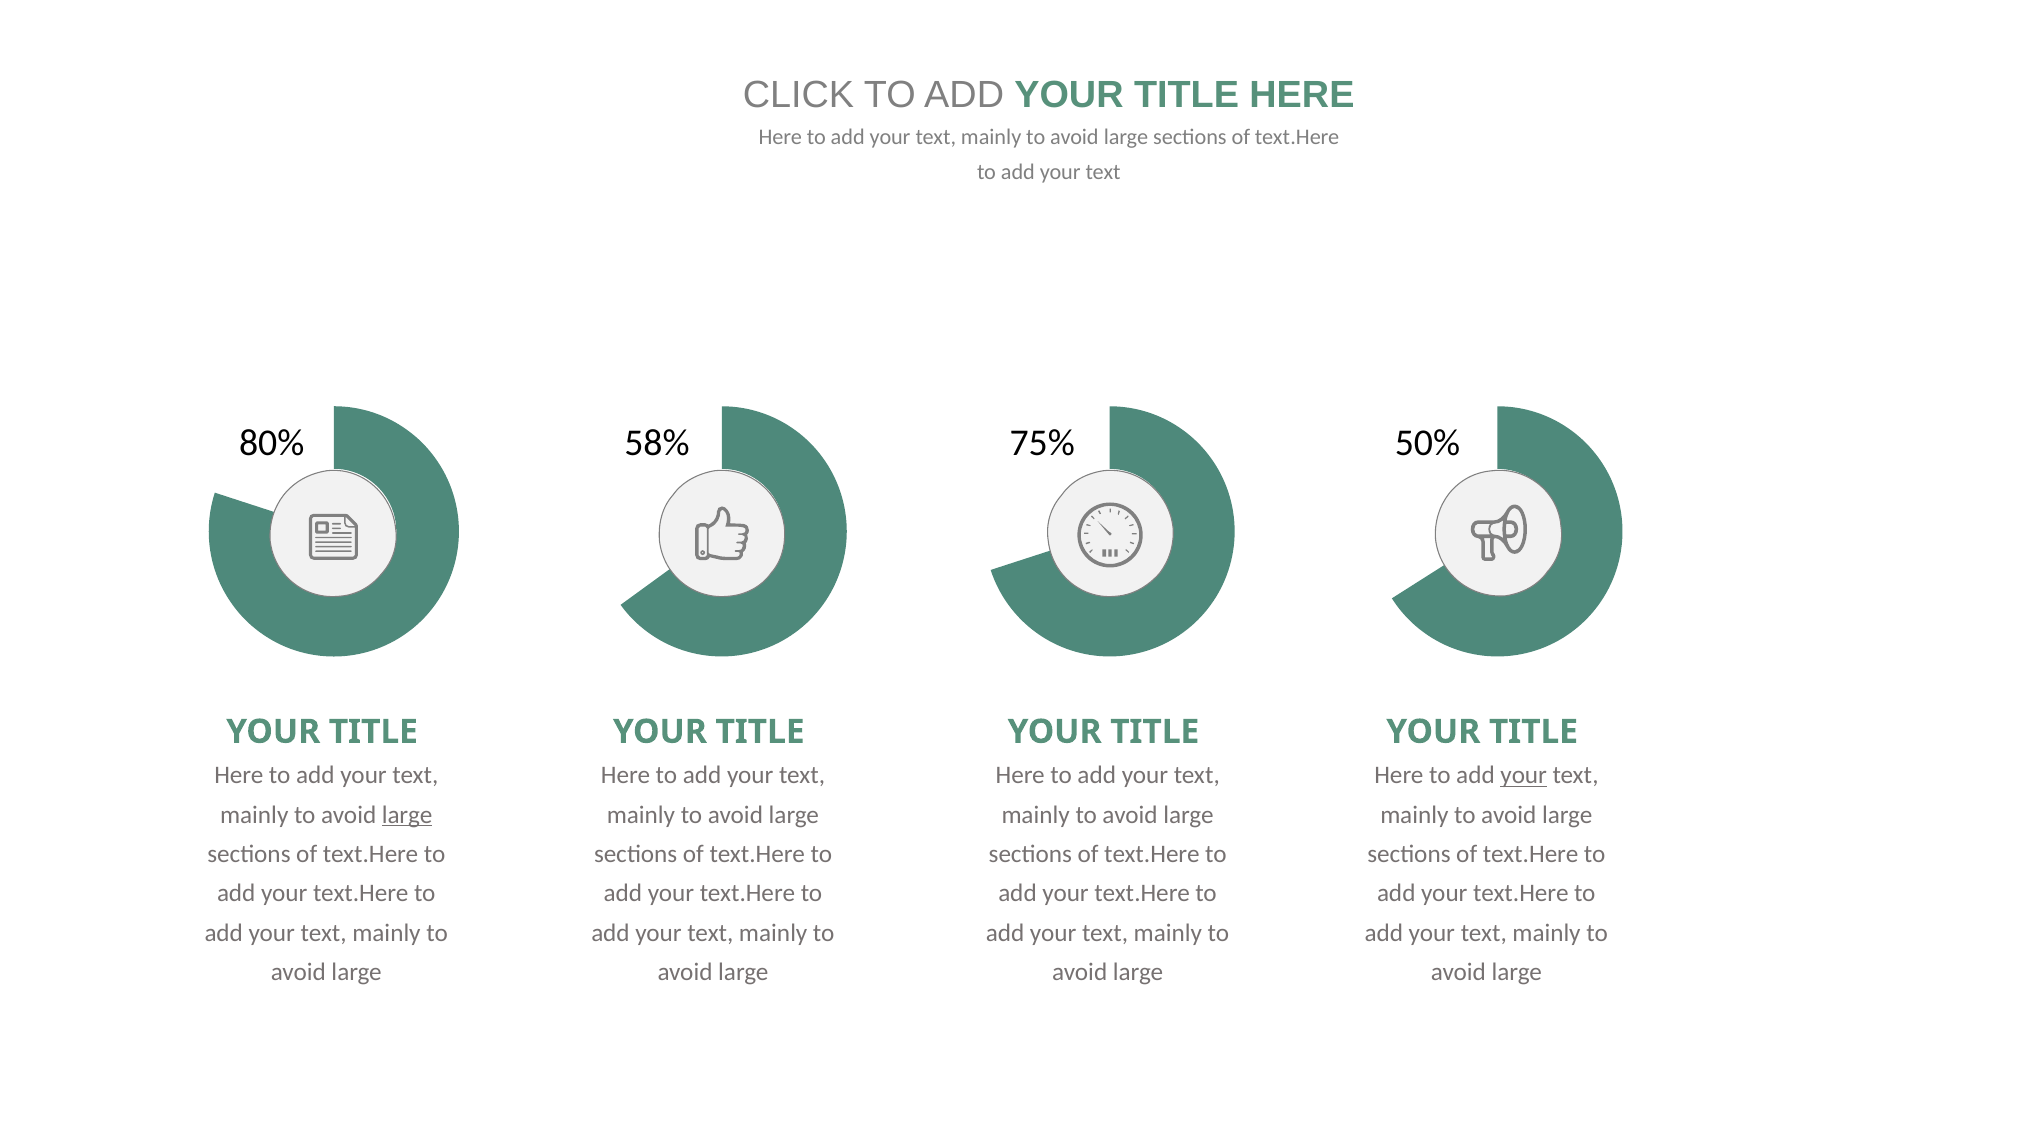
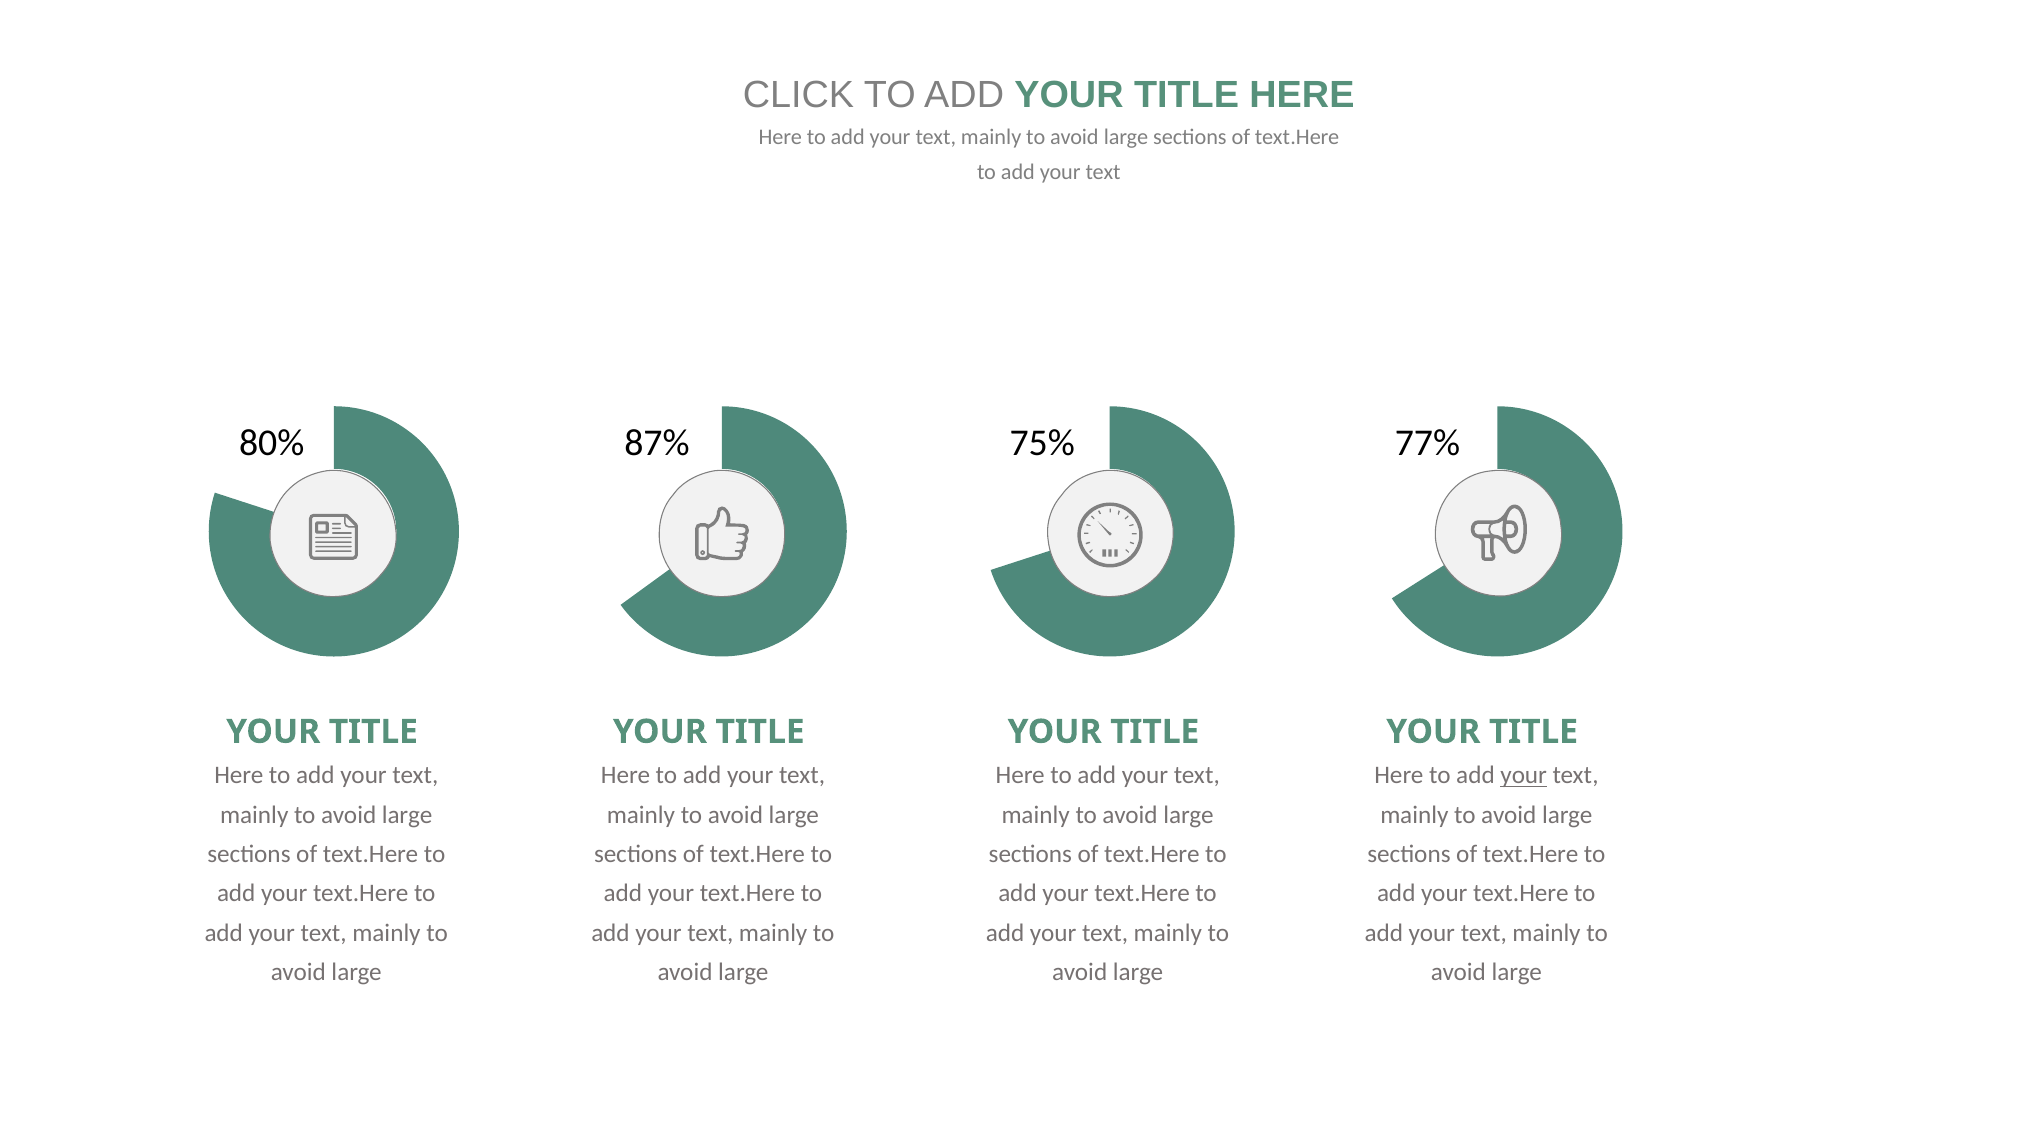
58%: 58% -> 87%
50%: 50% -> 77%
large at (407, 814) underline: present -> none
